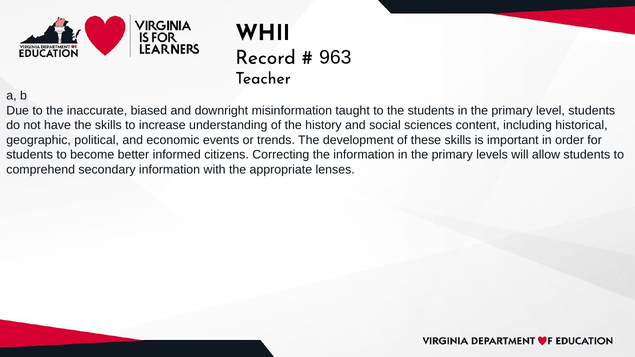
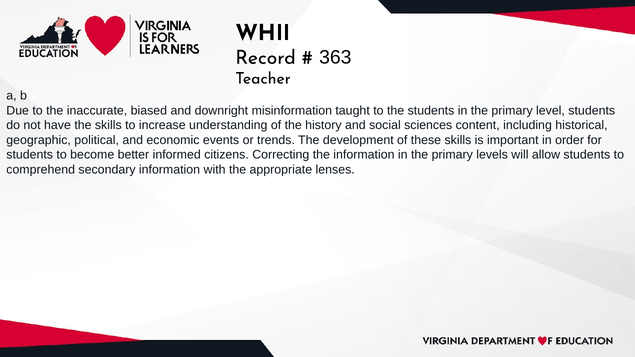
963: 963 -> 363
